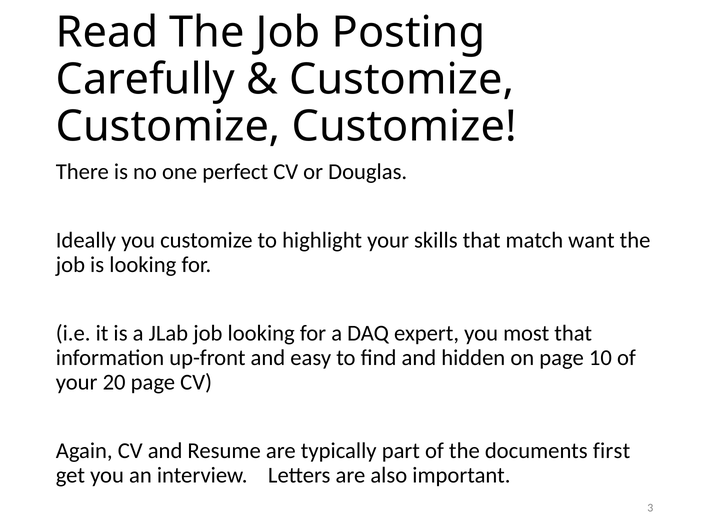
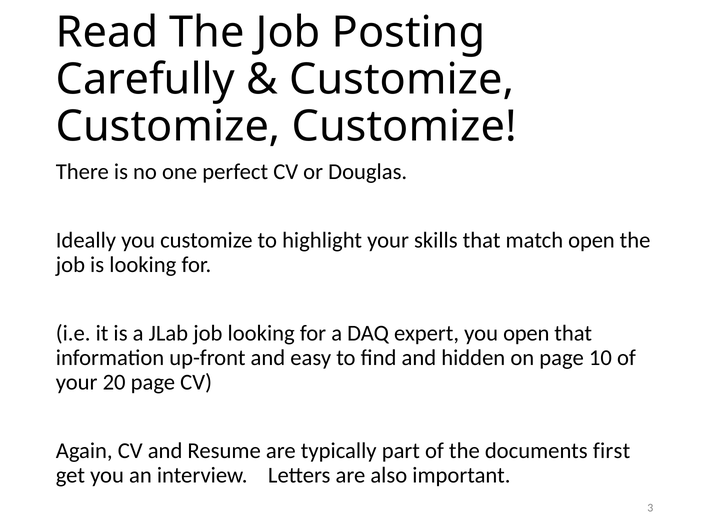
match want: want -> open
you most: most -> open
